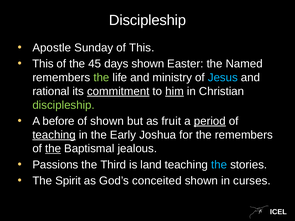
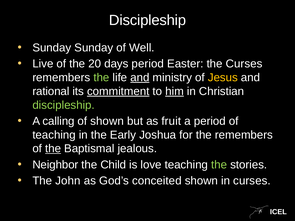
Apostle at (52, 48): Apostle -> Sunday
of This: This -> Well
This at (43, 64): This -> Live
45: 45 -> 20
days shown: shown -> period
the Named: Named -> Curses
and at (140, 78) underline: none -> present
Jesus colour: light blue -> yellow
before: before -> calling
period at (210, 121) underline: present -> none
teaching at (54, 135) underline: present -> none
Passions: Passions -> Neighbor
Third: Third -> Child
land: land -> love
the at (219, 165) colour: light blue -> light green
Spirit: Spirit -> John
